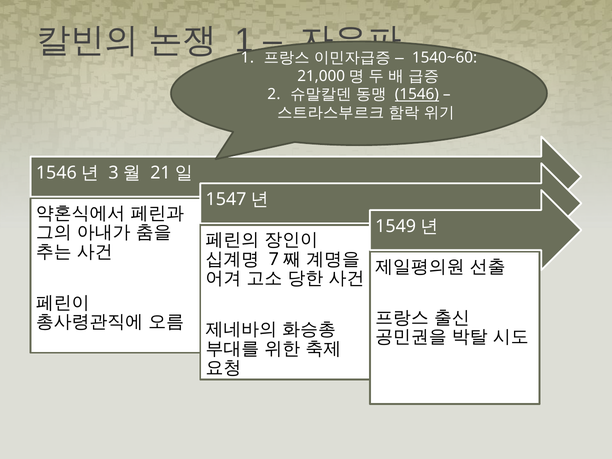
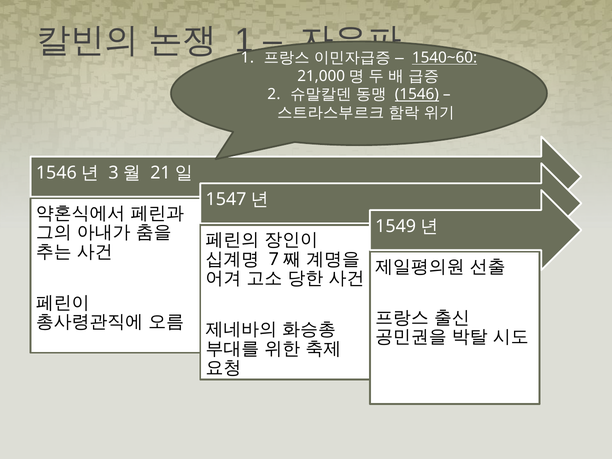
1540~60 underline: none -> present
